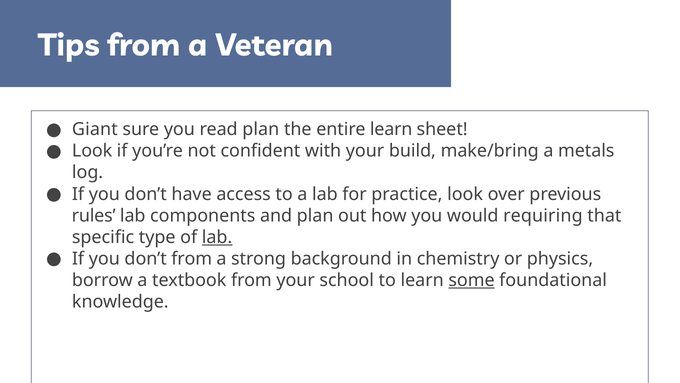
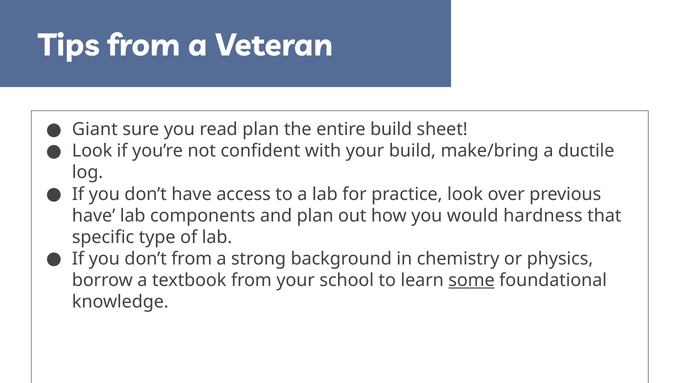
entire learn: learn -> build
metals: metals -> ductile
rules at (94, 215): rules -> have
requiring: requiring -> hardness
lab at (217, 237) underline: present -> none
